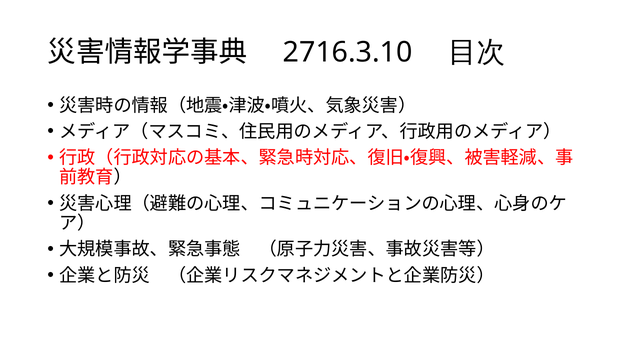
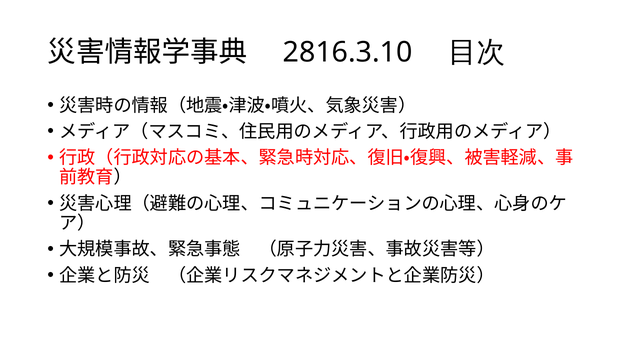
2716.3.10: 2716.3.10 -> 2816.3.10
